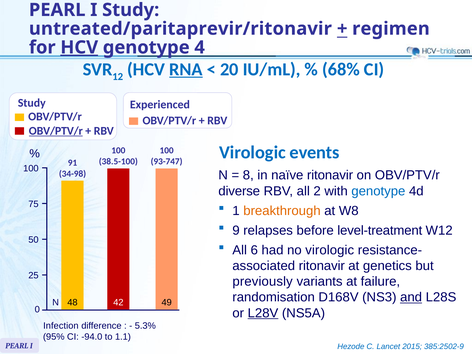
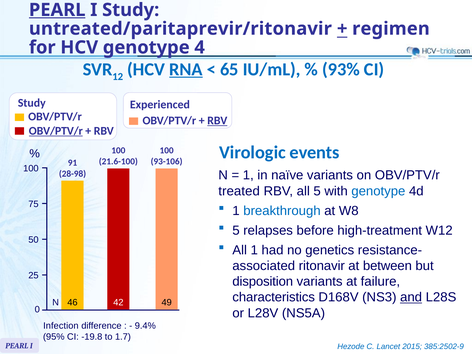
PEARL at (57, 10) underline: none -> present
HCV at (79, 47) underline: present -> none
20: 20 -> 65
68%: 68% -> 93%
RBV at (217, 121) underline: none -> present
38.5-100: 38.5-100 -> 21.6-100
93-747: 93-747 -> 93-106
8 at (248, 175): 8 -> 1
naïve ritonavir: ritonavir -> variants
34-98: 34-98 -> 28-98
diverse: diverse -> treated
all 2: 2 -> 5
breakthrough colour: orange -> blue
9 at (236, 230): 9 -> 5
level-treatment: level-treatment -> high-treatment
All 6: 6 -> 1
no virologic: virologic -> genetics
genetics: genetics -> between
previously: previously -> disposition
randomisation: randomisation -> characteristics
48: 48 -> 46
L28V underline: present -> none
5.3%: 5.3% -> 9.4%
-94.0: -94.0 -> -19.8
1.1: 1.1 -> 1.7
